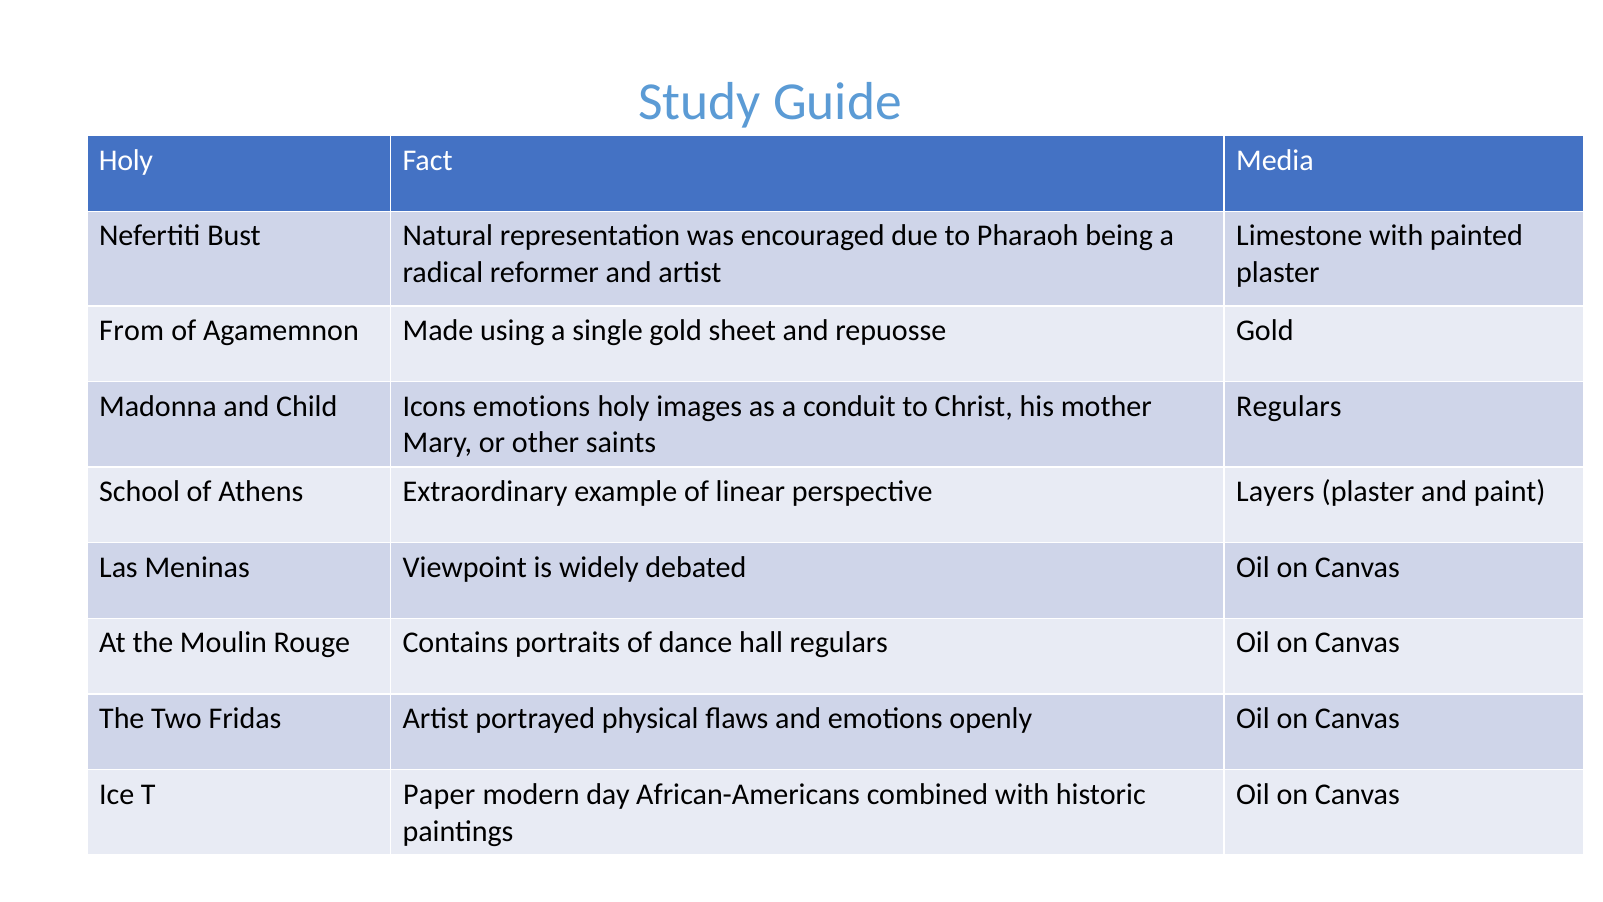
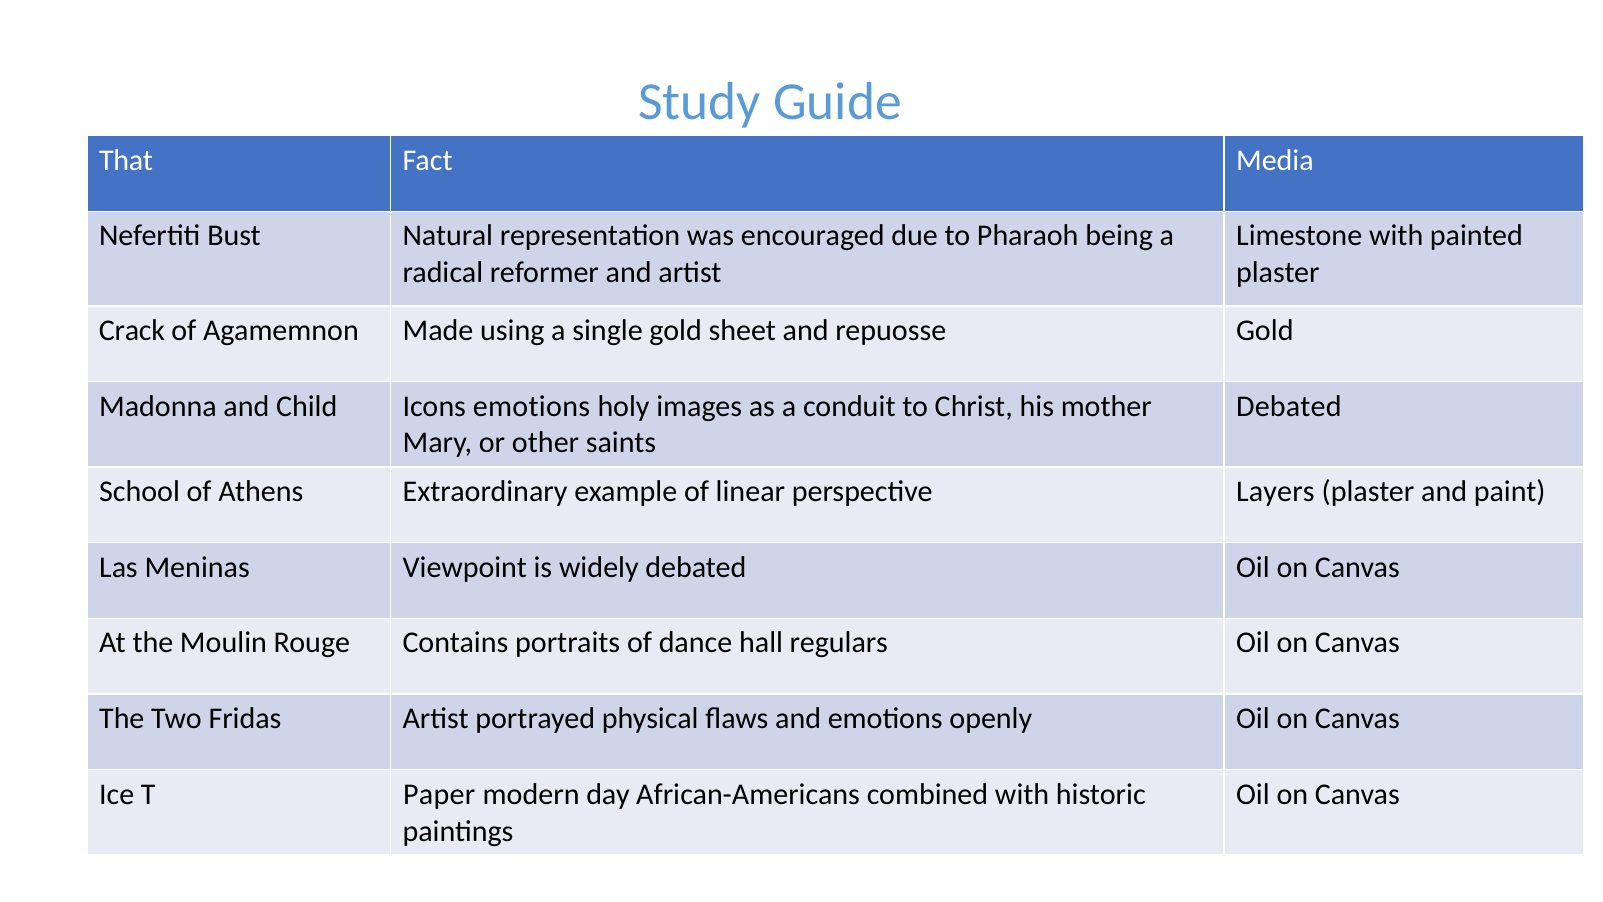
Holy at (126, 160): Holy -> That
From: From -> Crack
Regulars at (1289, 406): Regulars -> Debated
